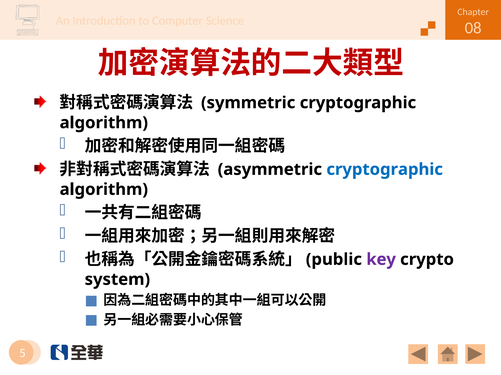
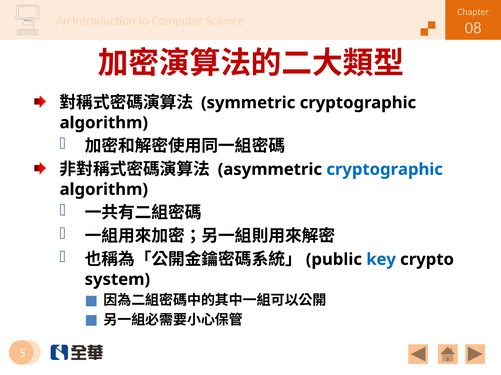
key colour: purple -> blue
